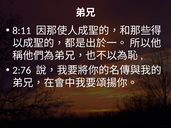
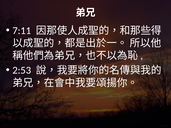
8:11: 8:11 -> 7:11
2:76: 2:76 -> 2:53
